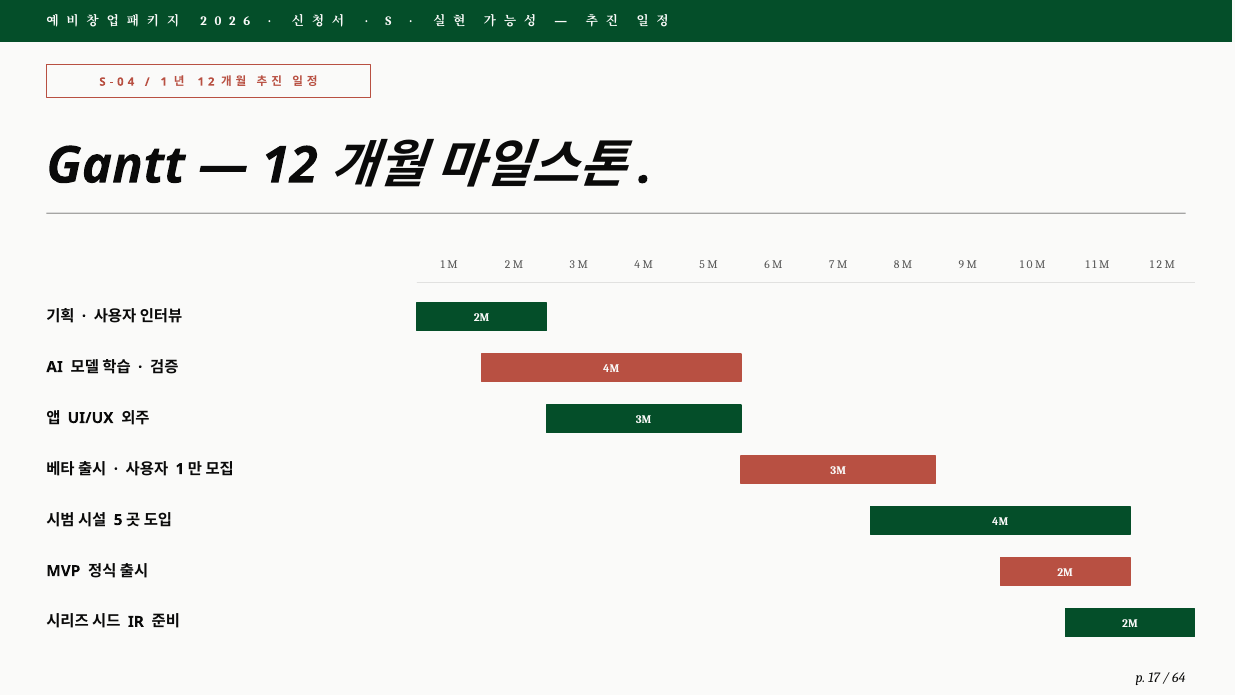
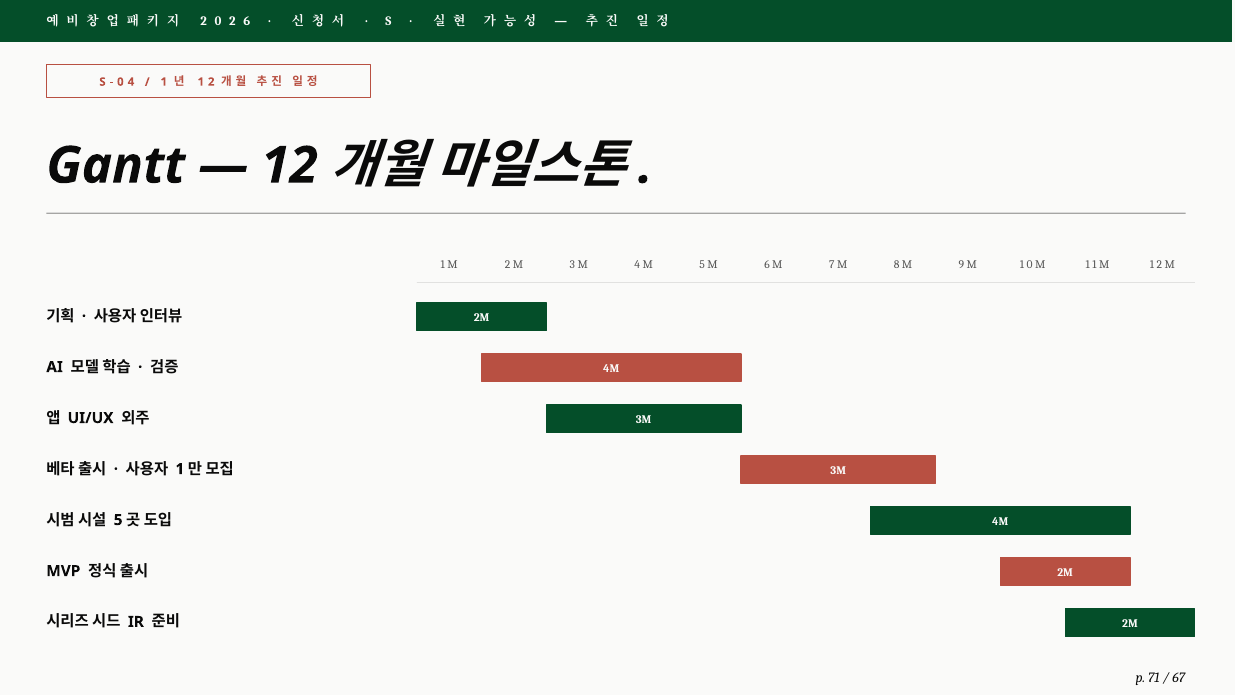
17: 17 -> 71
64: 64 -> 67
